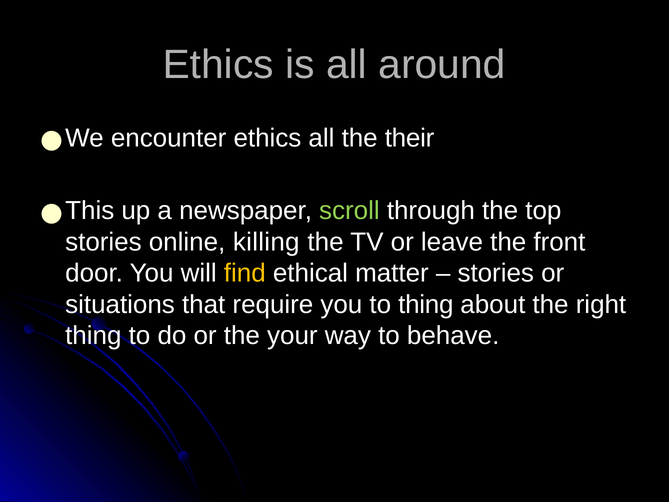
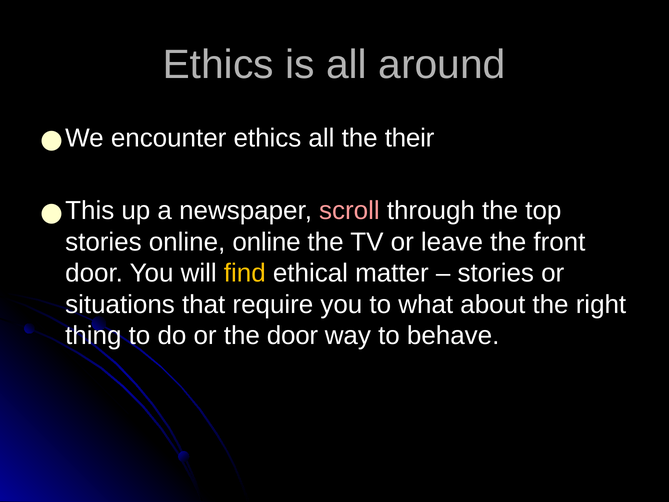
scroll colour: light green -> pink
online killing: killing -> online
to thing: thing -> what
the your: your -> door
